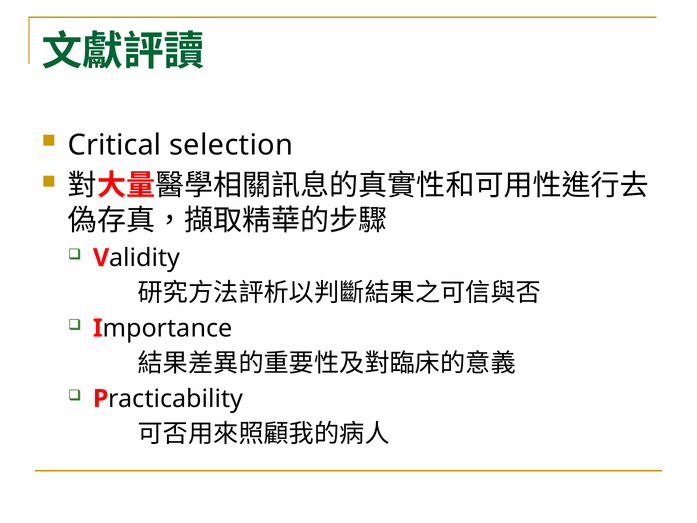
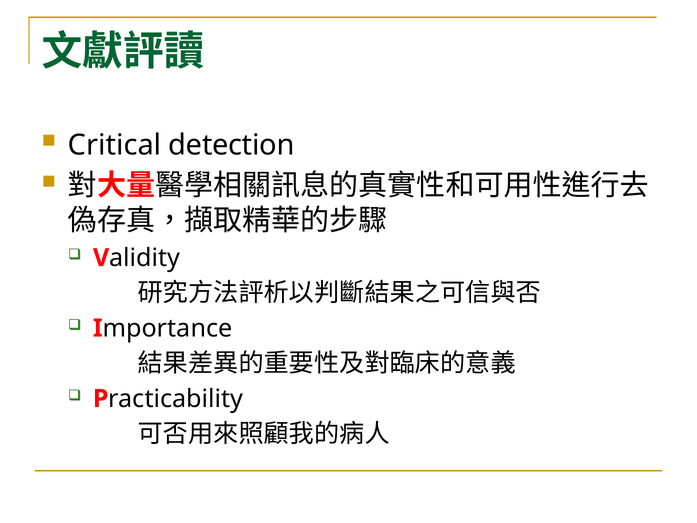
selection: selection -> detection
